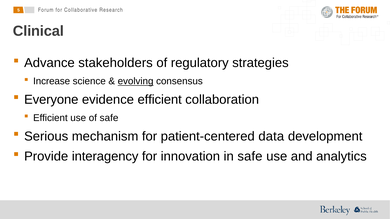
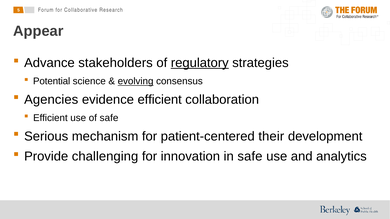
Clinical: Clinical -> Appear
regulatory underline: none -> present
Increase: Increase -> Potential
Everyone: Everyone -> Agencies
data: data -> their
interagency: interagency -> challenging
